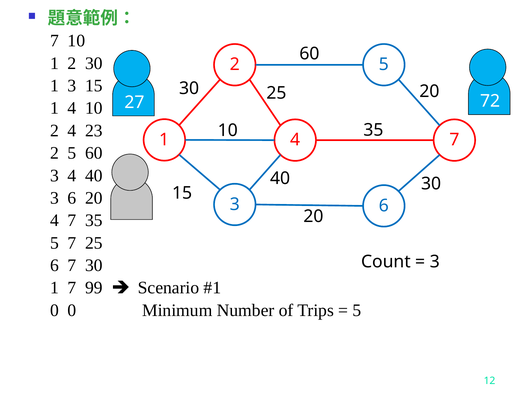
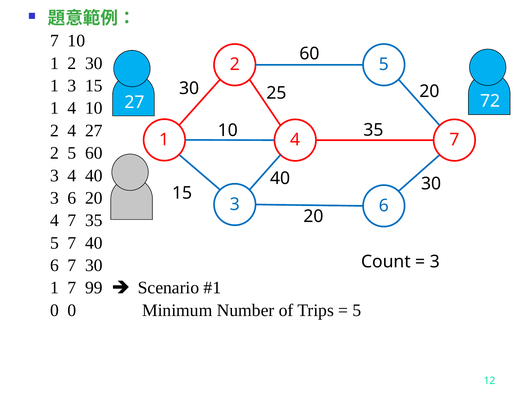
4 23: 23 -> 27
7 25: 25 -> 40
